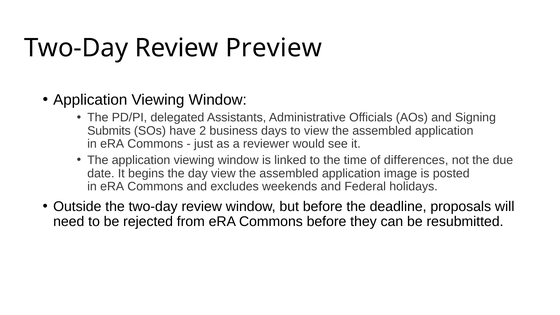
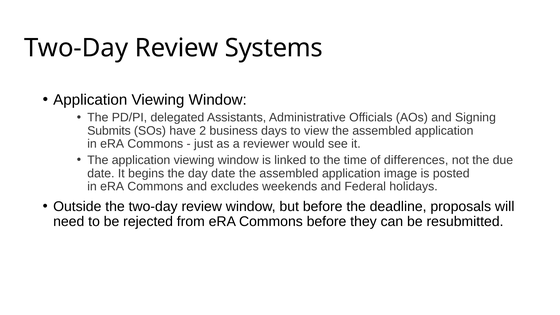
Preview: Preview -> Systems
day view: view -> date
